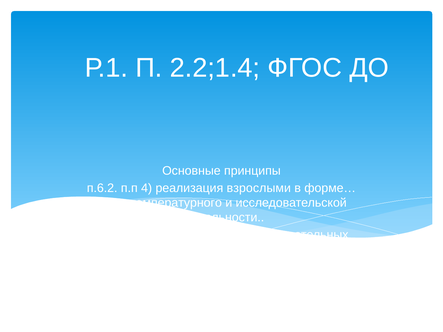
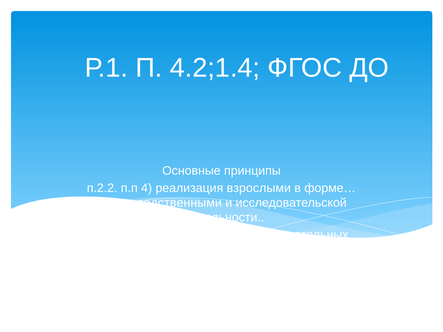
2.2;1.4: 2.2;1.4 -> 4.2;1.4
п.6.2: п.6.2 -> п.2.2
температурного: температурного -> следственными
